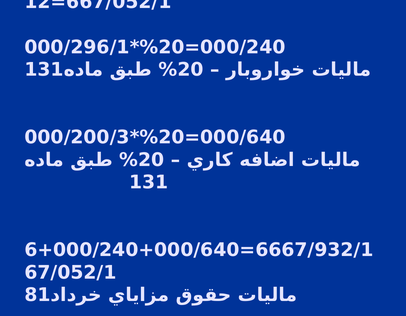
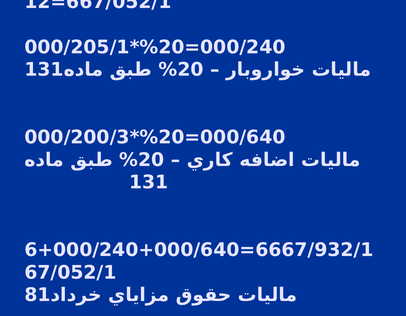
000/296/1: 000/296/1 -> 000/205/1
